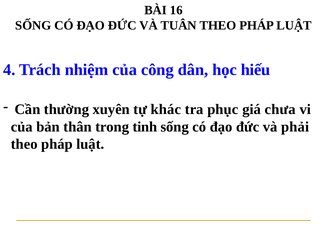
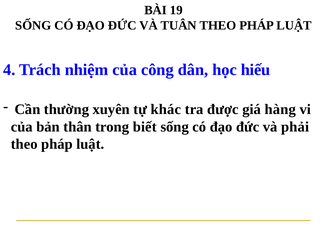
16: 16 -> 19
phục: phục -> được
chưa: chưa -> hàng
tinh: tinh -> biết
